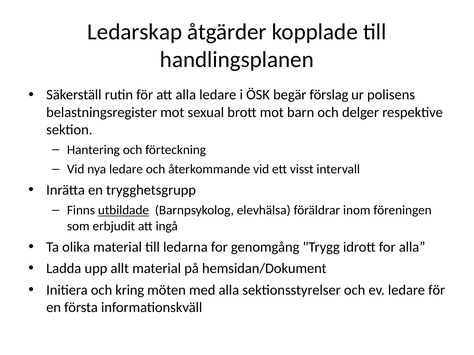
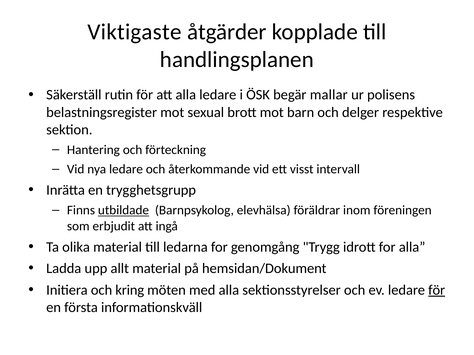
Ledarskap: Ledarskap -> Viktigaste
förslag: förslag -> mallar
för at (437, 290) underline: none -> present
